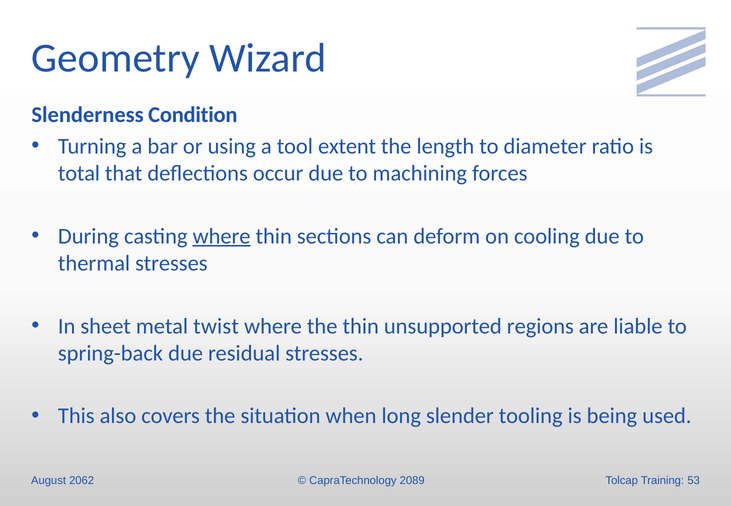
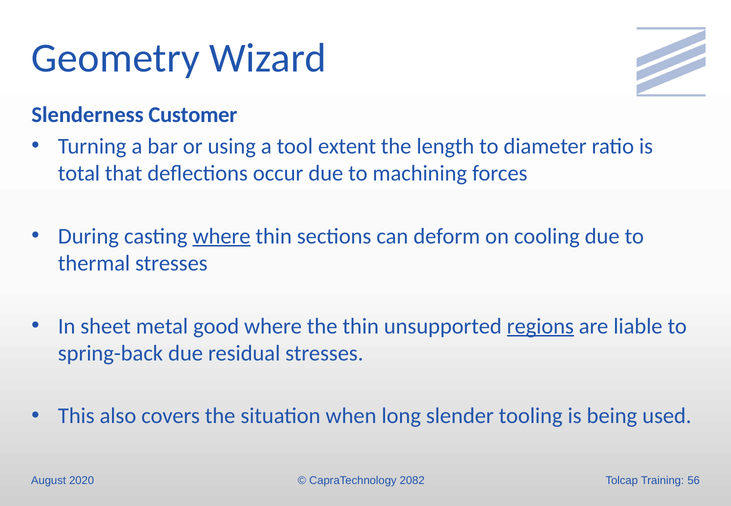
Condition: Condition -> Customer
twist: twist -> good
regions underline: none -> present
2062: 2062 -> 2020
2089: 2089 -> 2082
53: 53 -> 56
